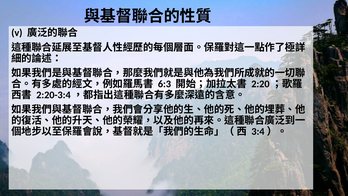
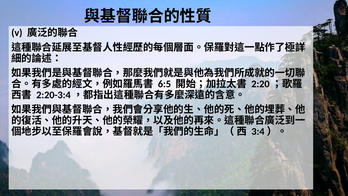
6:3: 6:3 -> 6:5
